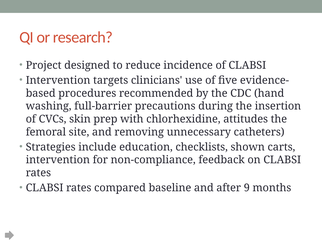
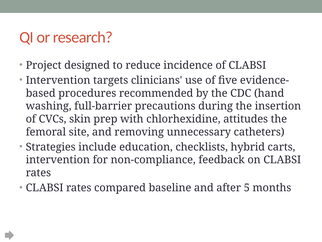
shown: shown -> hybrid
9: 9 -> 5
